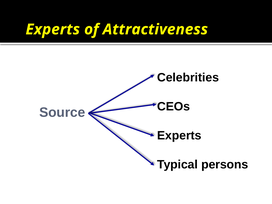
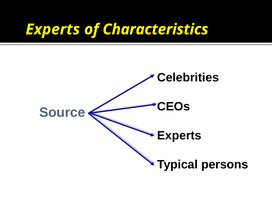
Attractiveness: Attractiveness -> Characteristics
